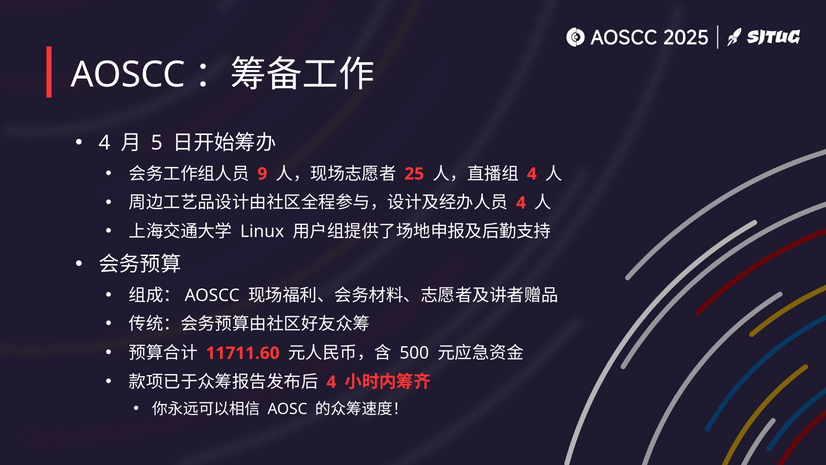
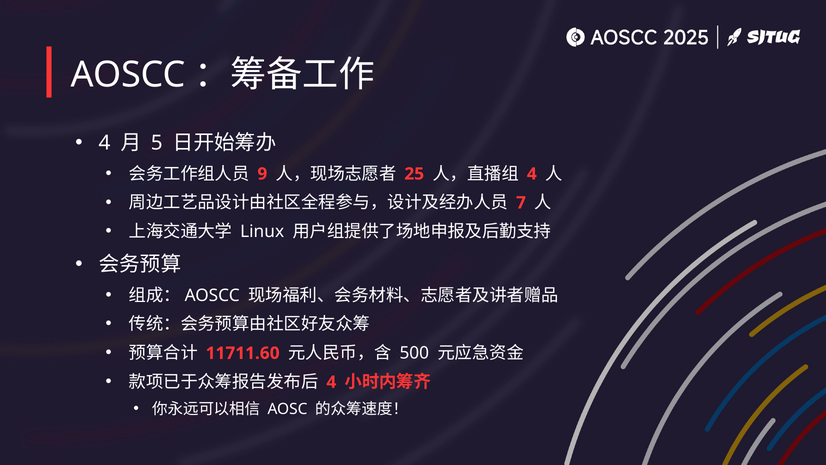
4 at (521, 203): 4 -> 7
